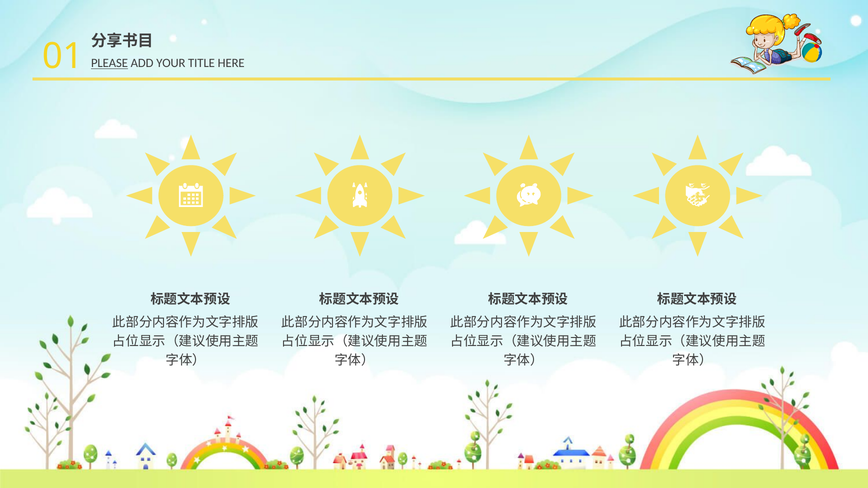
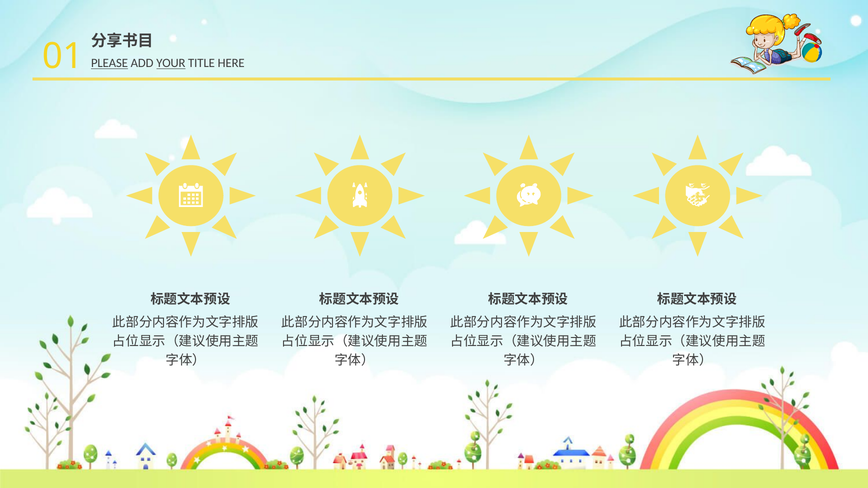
YOUR underline: none -> present
